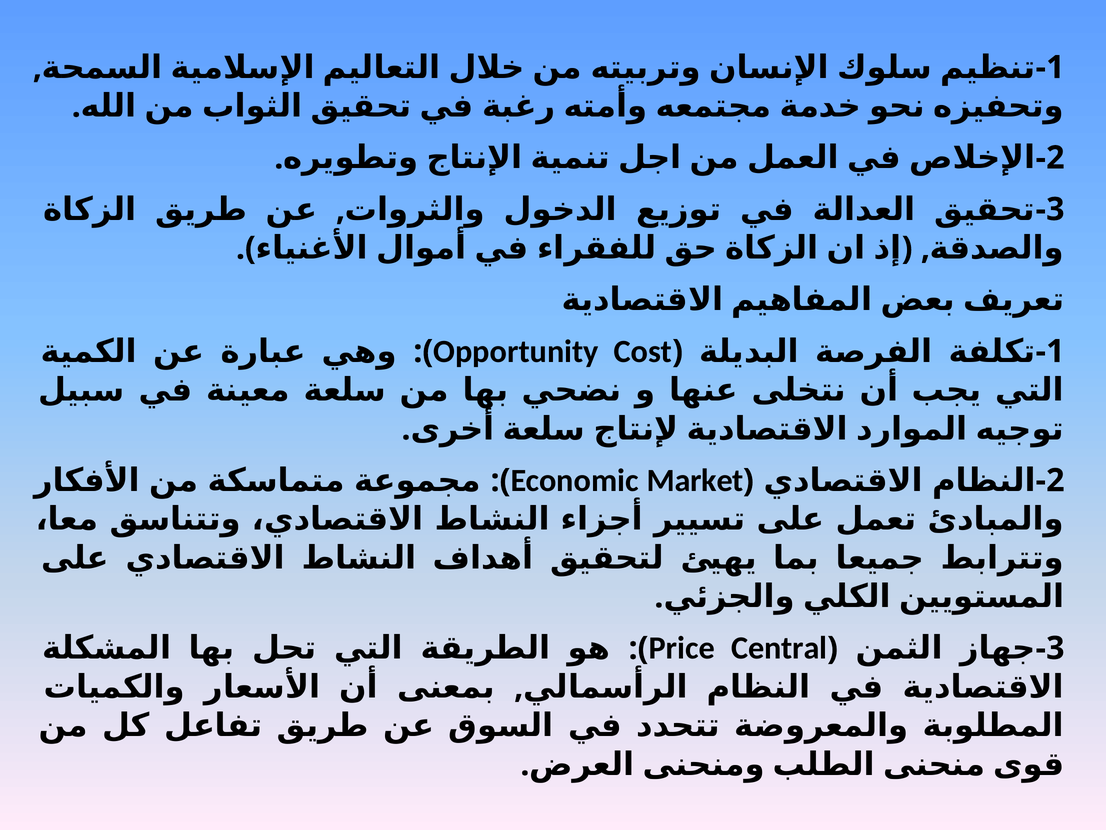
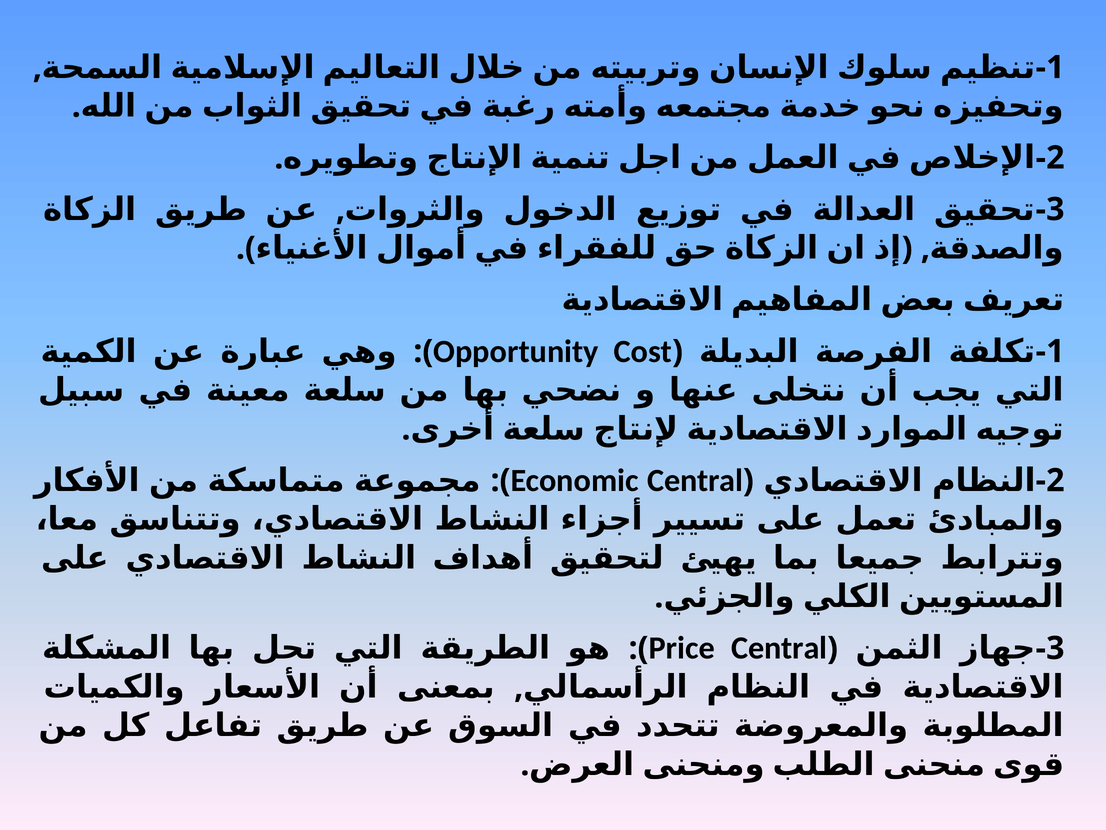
Economic Market: Market -> Central
